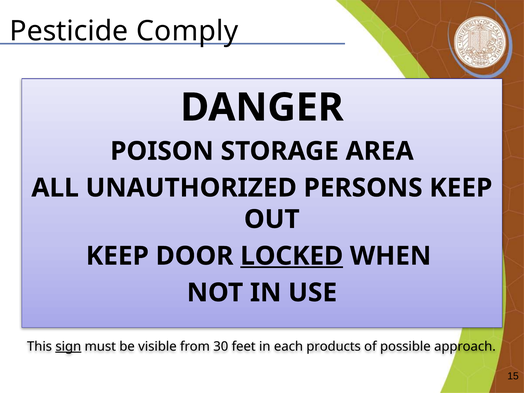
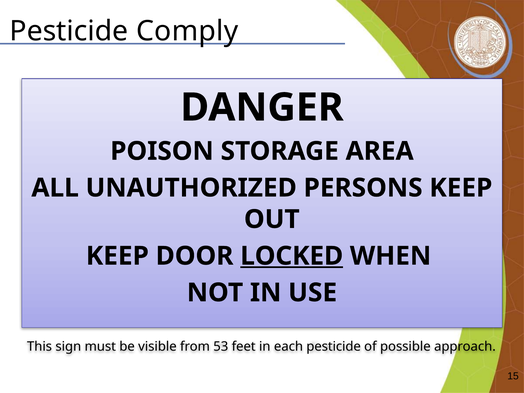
sign underline: present -> none
30: 30 -> 53
each products: products -> pesticide
